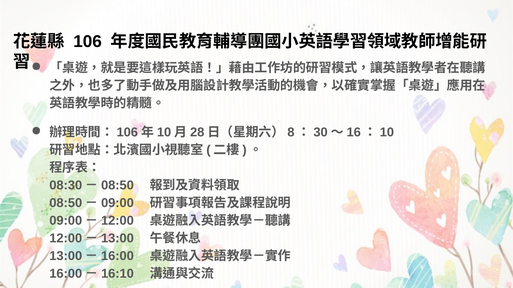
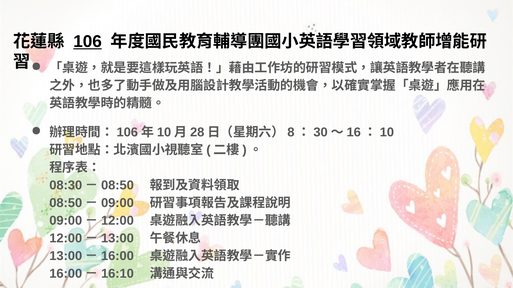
106 underline: none -> present
